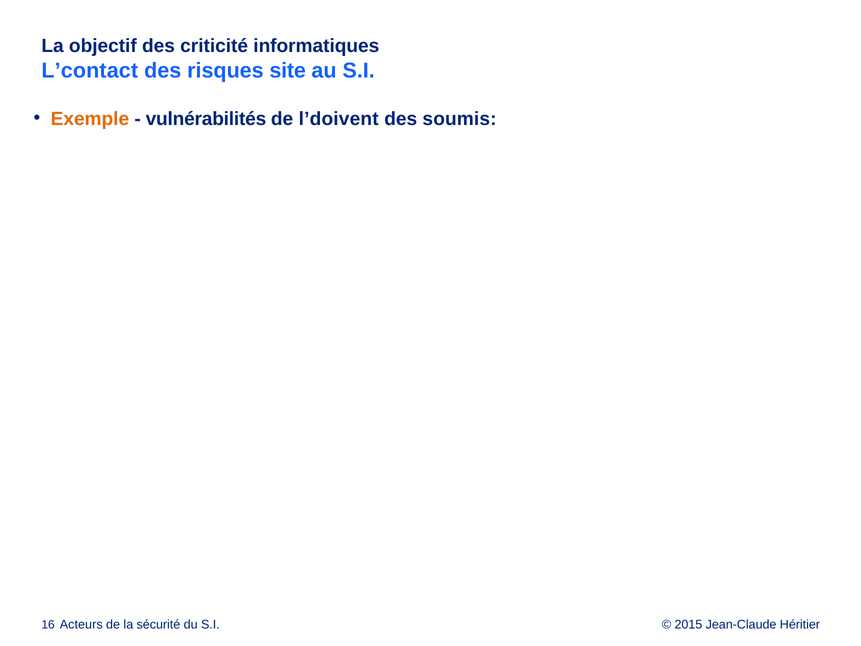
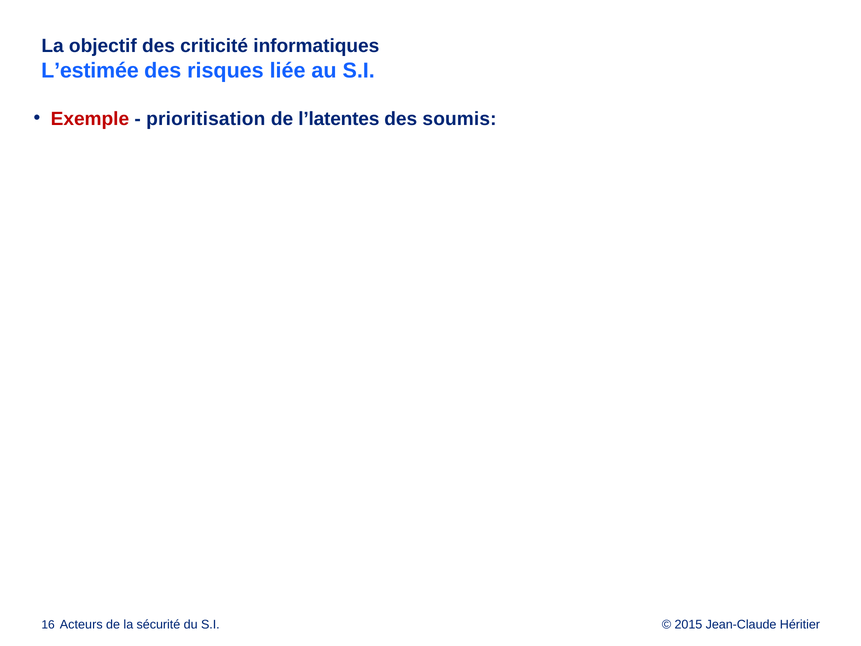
L’contact: L’contact -> L’estimée
site: site -> liée
Exemple colour: orange -> red
vulnérabilités: vulnérabilités -> prioritisation
l’doivent: l’doivent -> l’latentes
